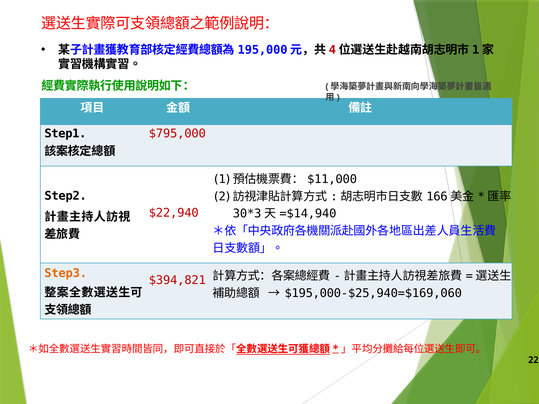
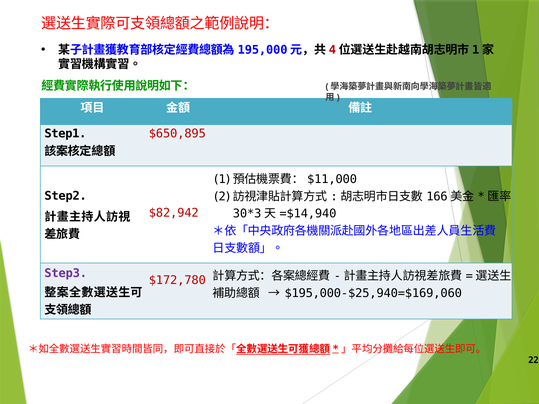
$795,000: $795,000 -> $650,895
$22,940: $22,940 -> $82,942
Step3 colour: orange -> purple
$394,821: $394,821 -> $172,780
